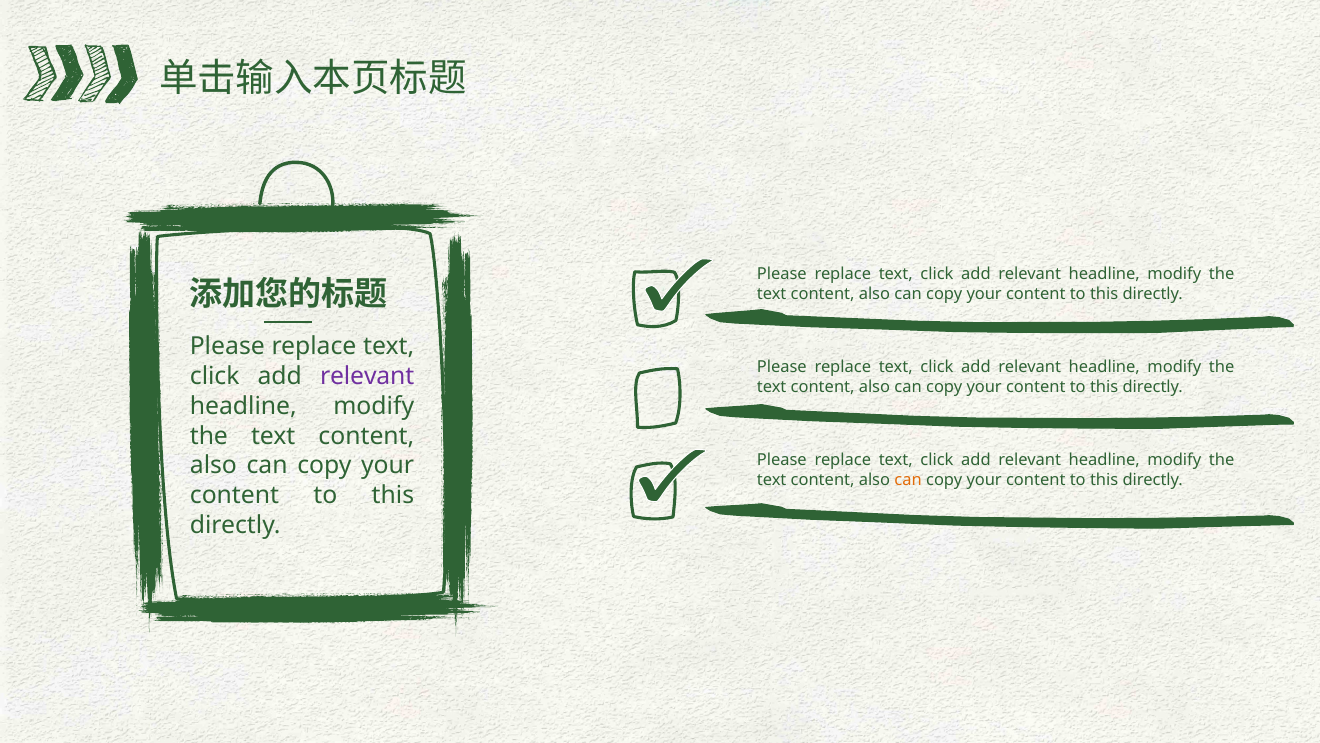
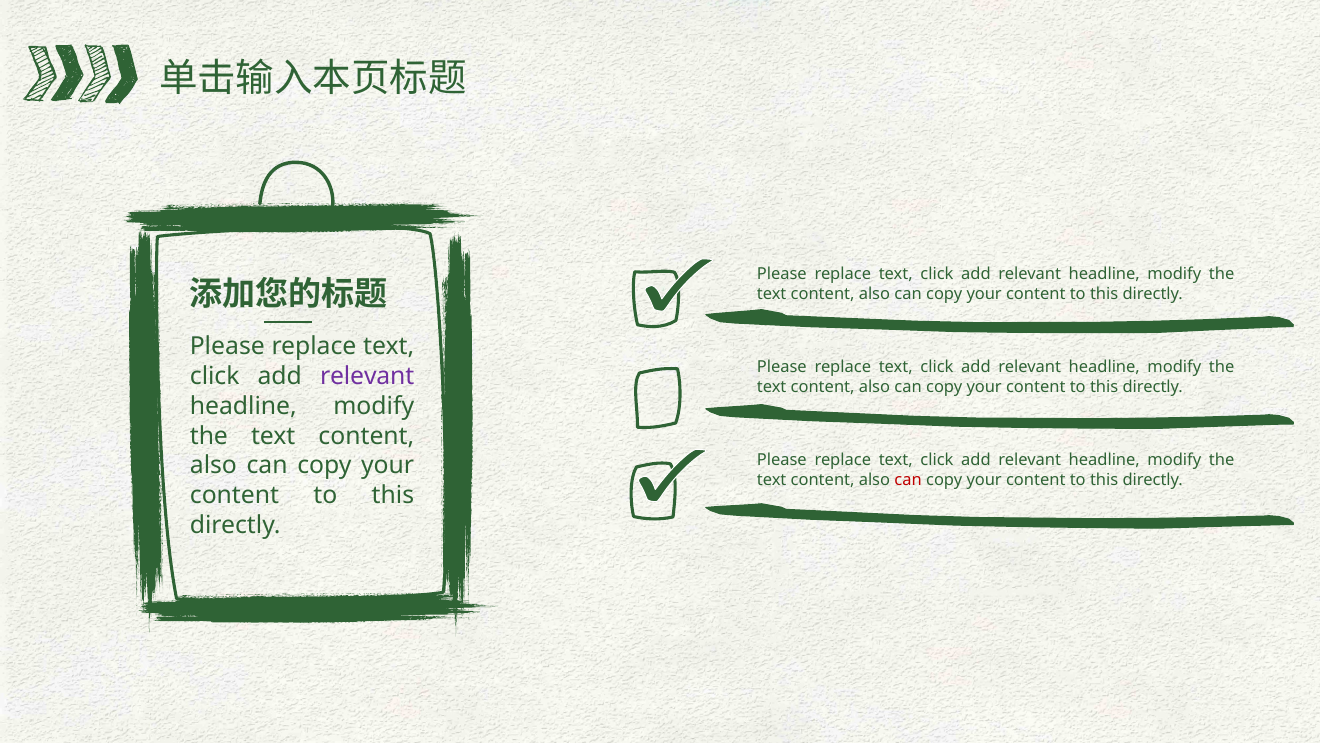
can at (908, 480) colour: orange -> red
